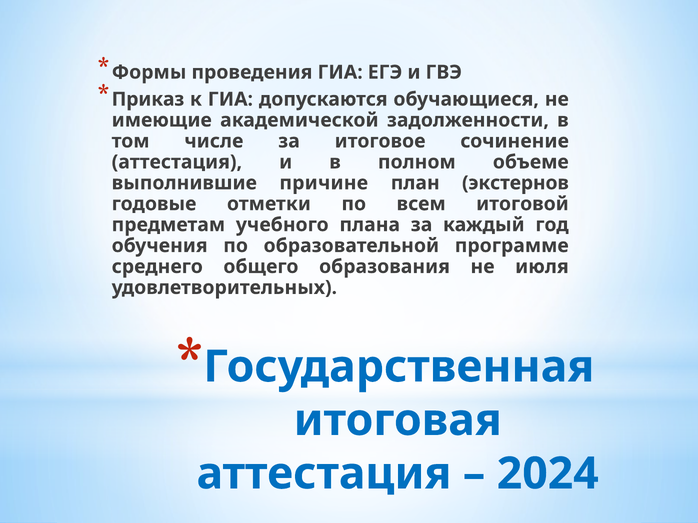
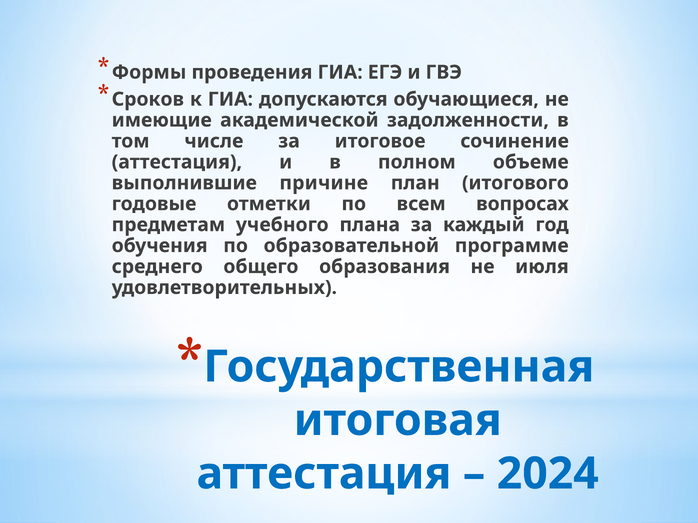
Приказ: Приказ -> Сроков
экстернов: экстернов -> итогового
итоговой: итоговой -> вопросах
